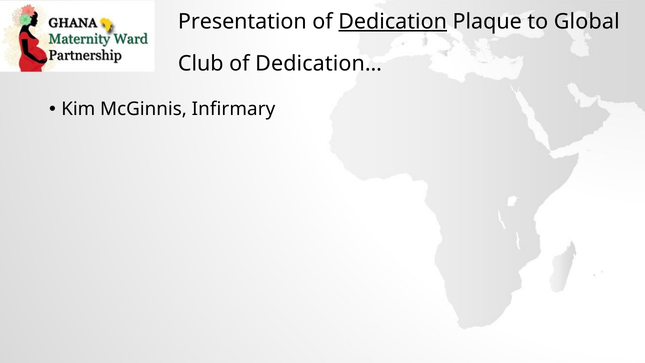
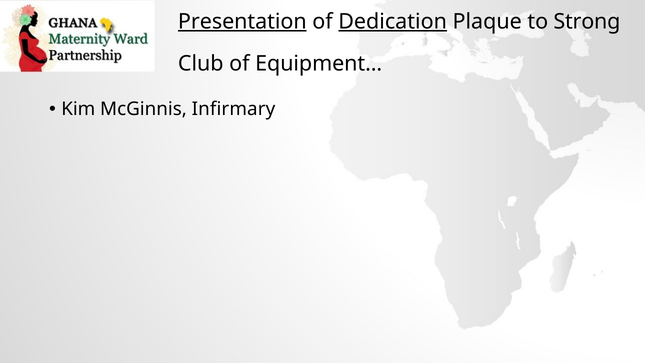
Presentation underline: none -> present
Global: Global -> Strong
Dedication…: Dedication… -> Equipment…
